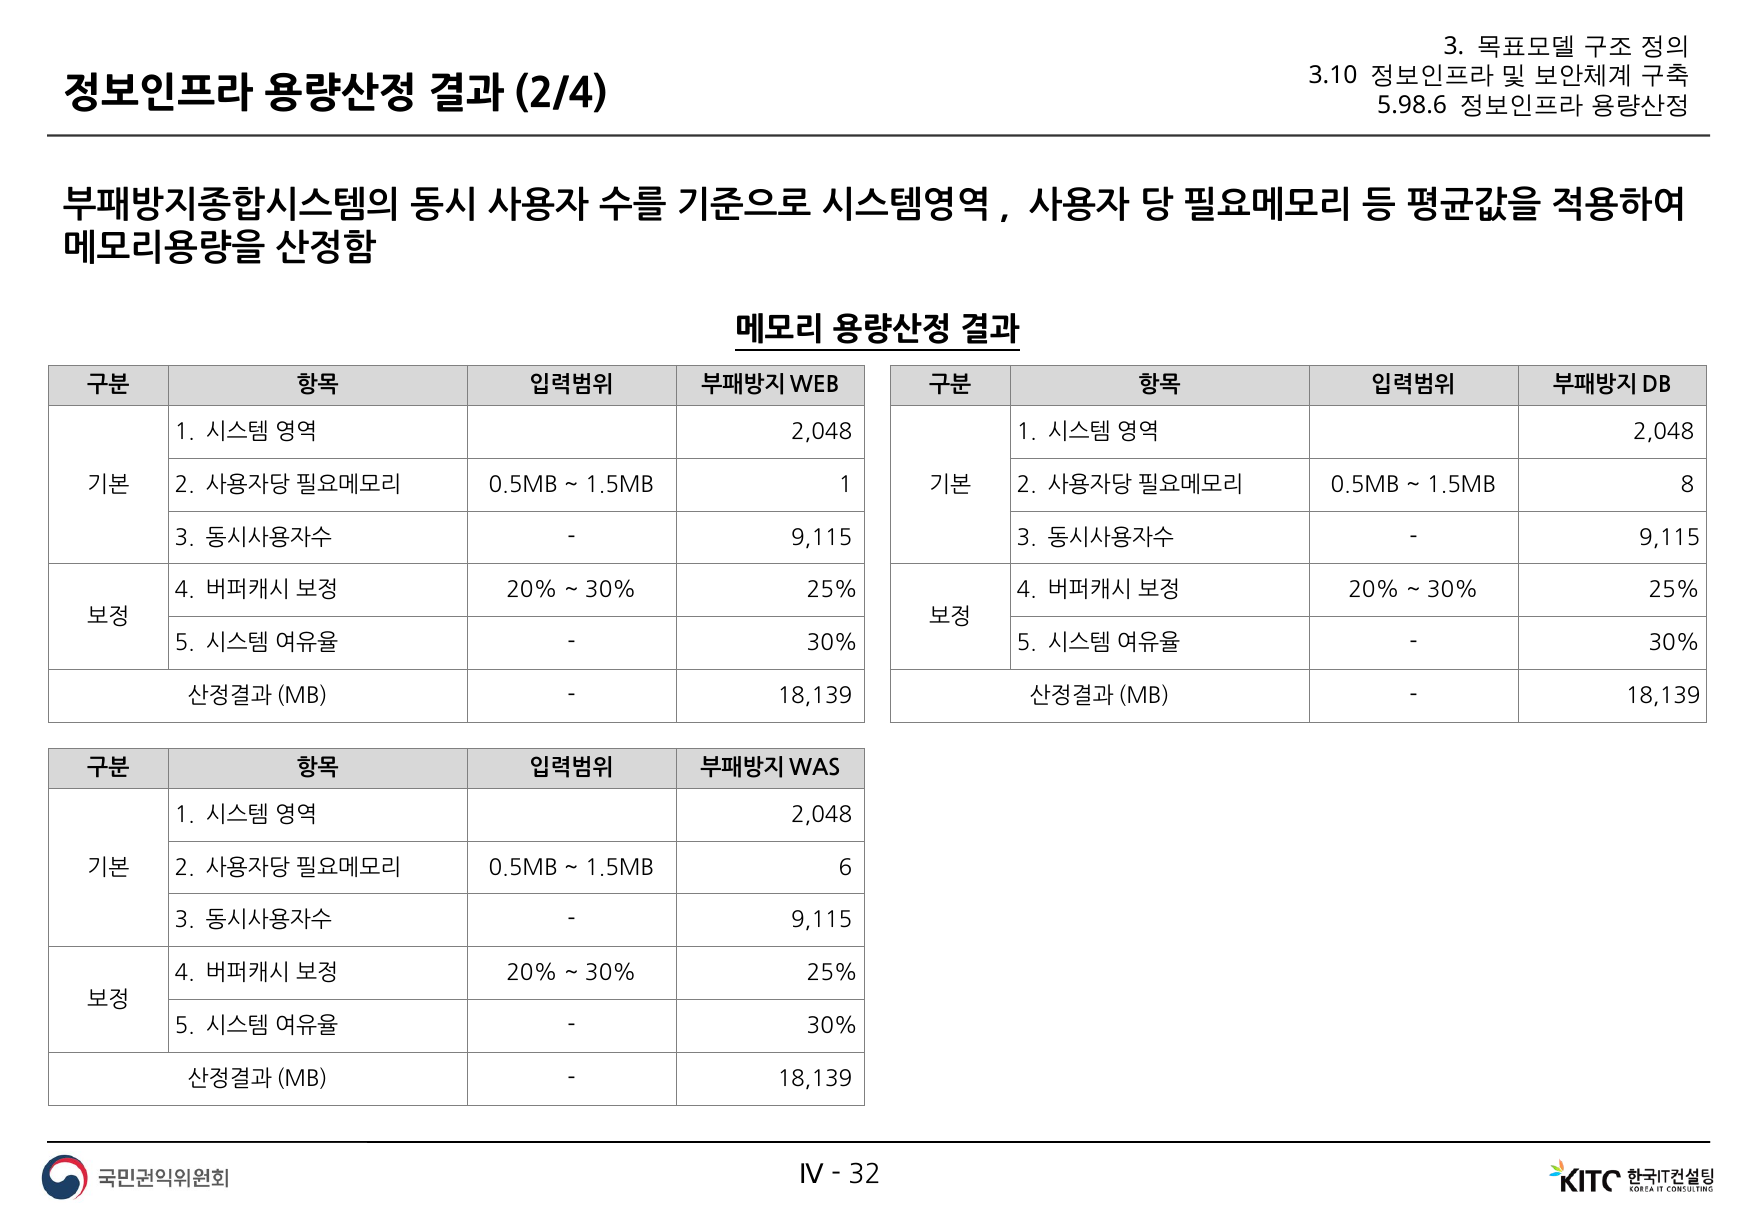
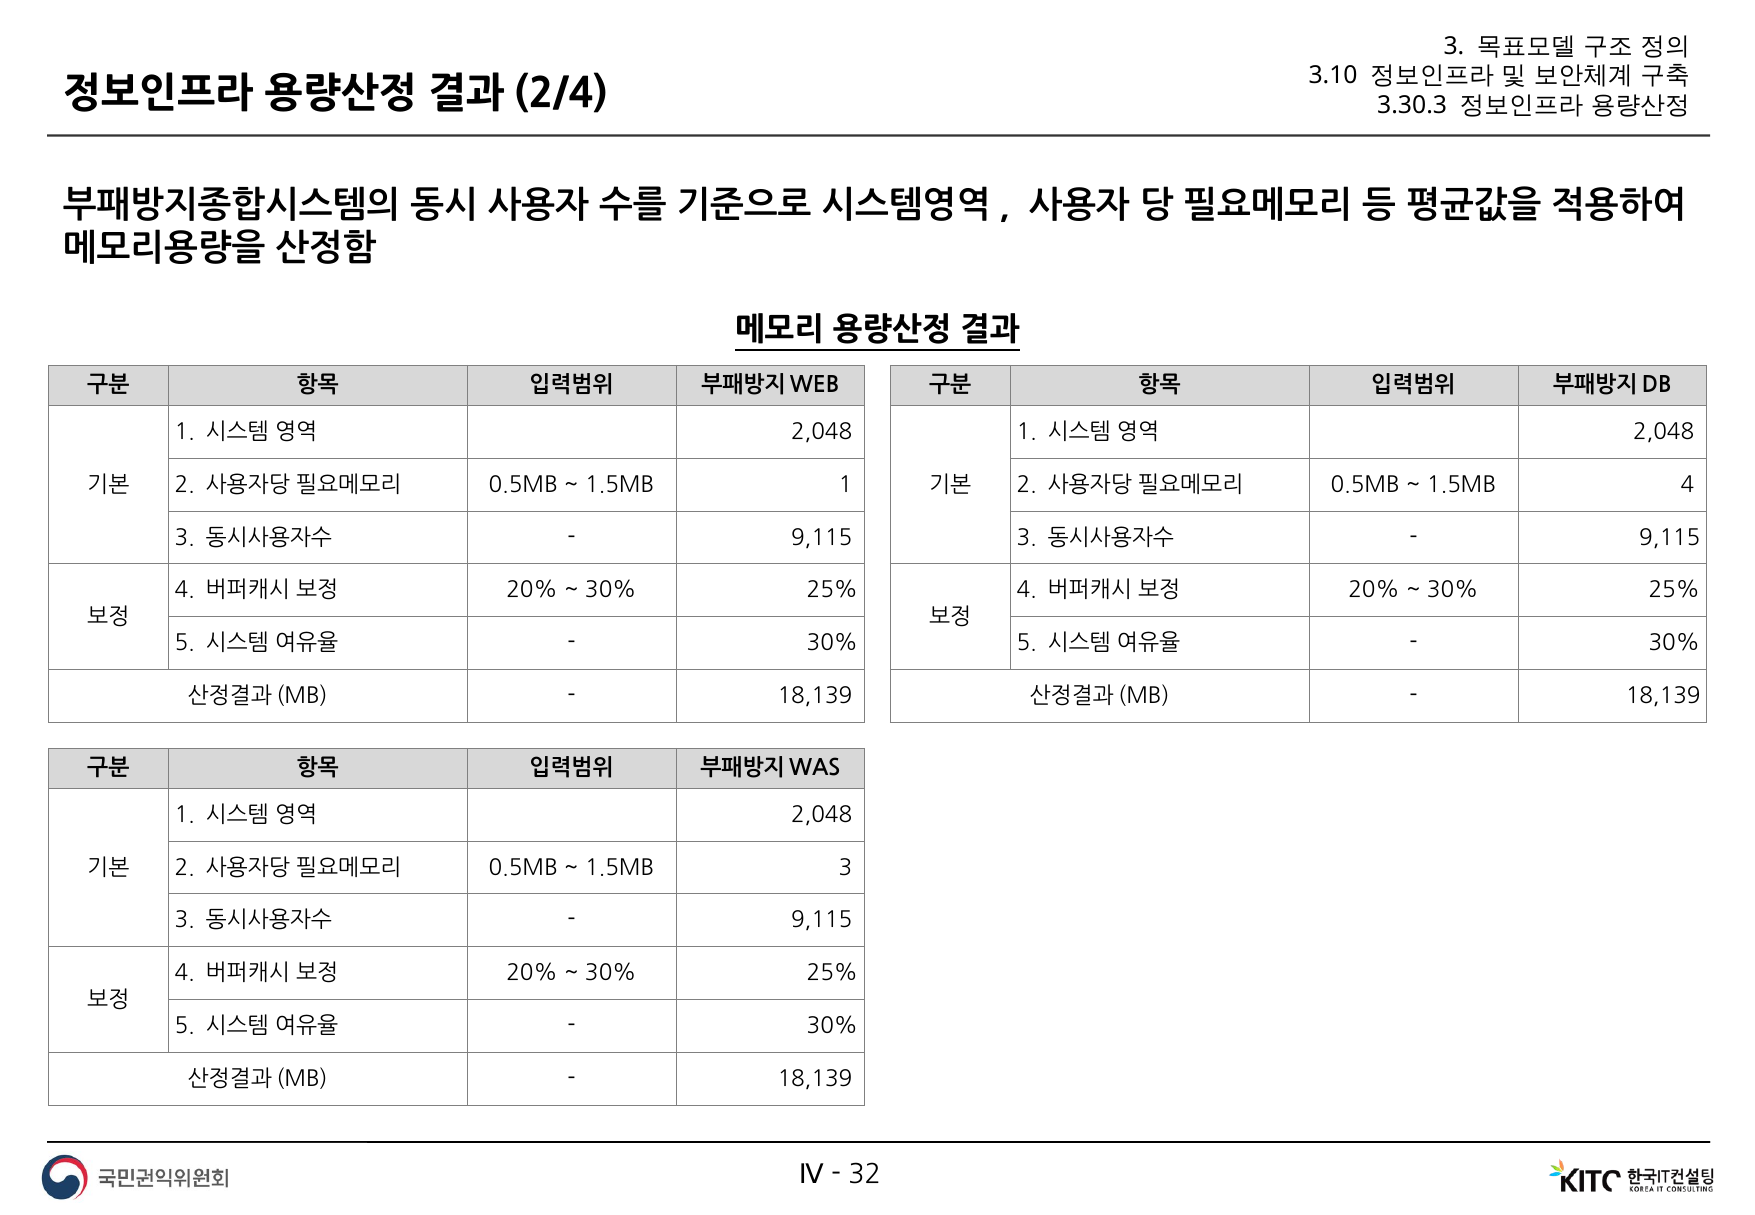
5.98.6: 5.98.6 -> 3.30.3
1.5MB 8: 8 -> 4
1.5MB 6: 6 -> 3
